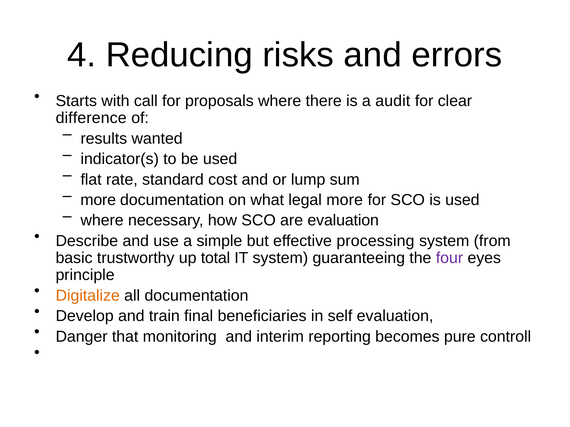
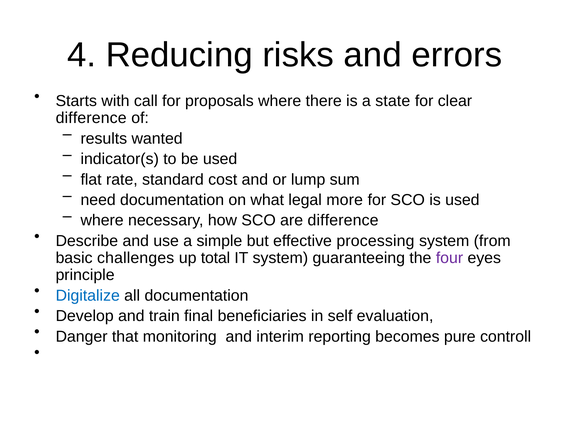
audit: audit -> state
more at (98, 200): more -> need
are evaluation: evaluation -> difference
trustworthy: trustworthy -> challenges
Digitalize colour: orange -> blue
